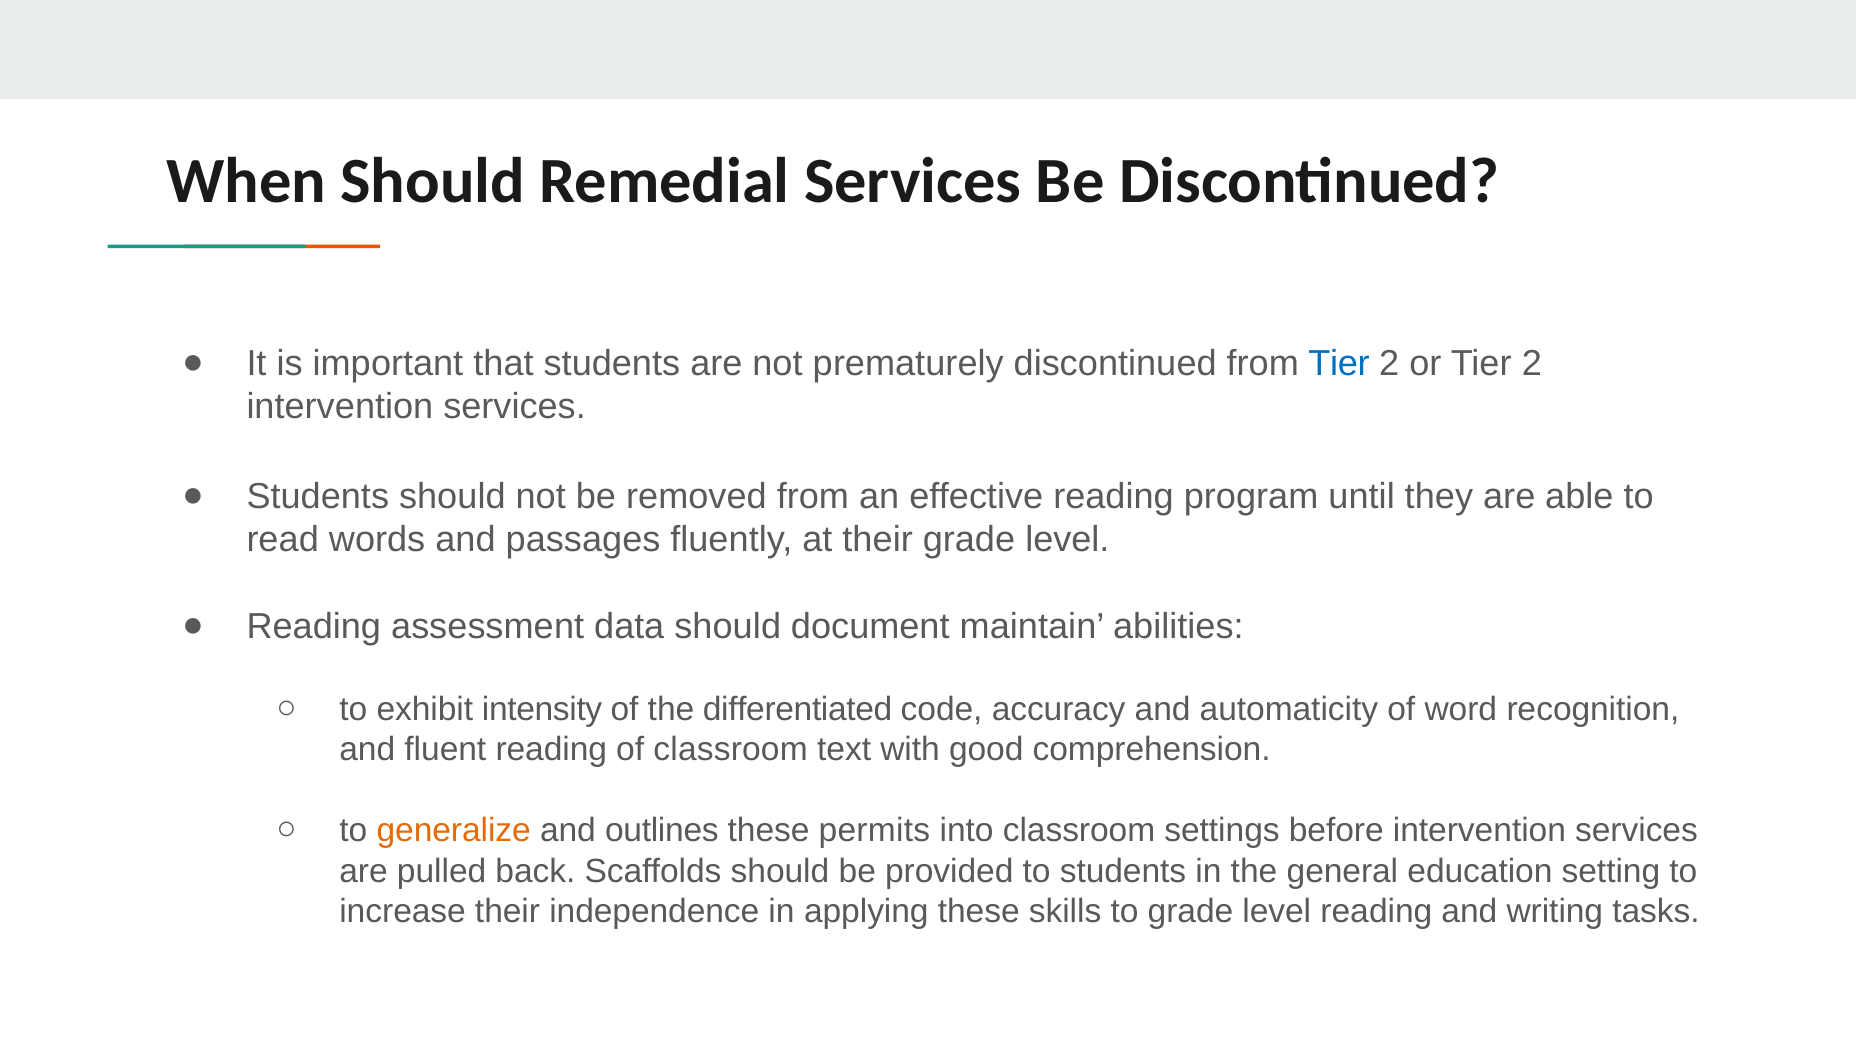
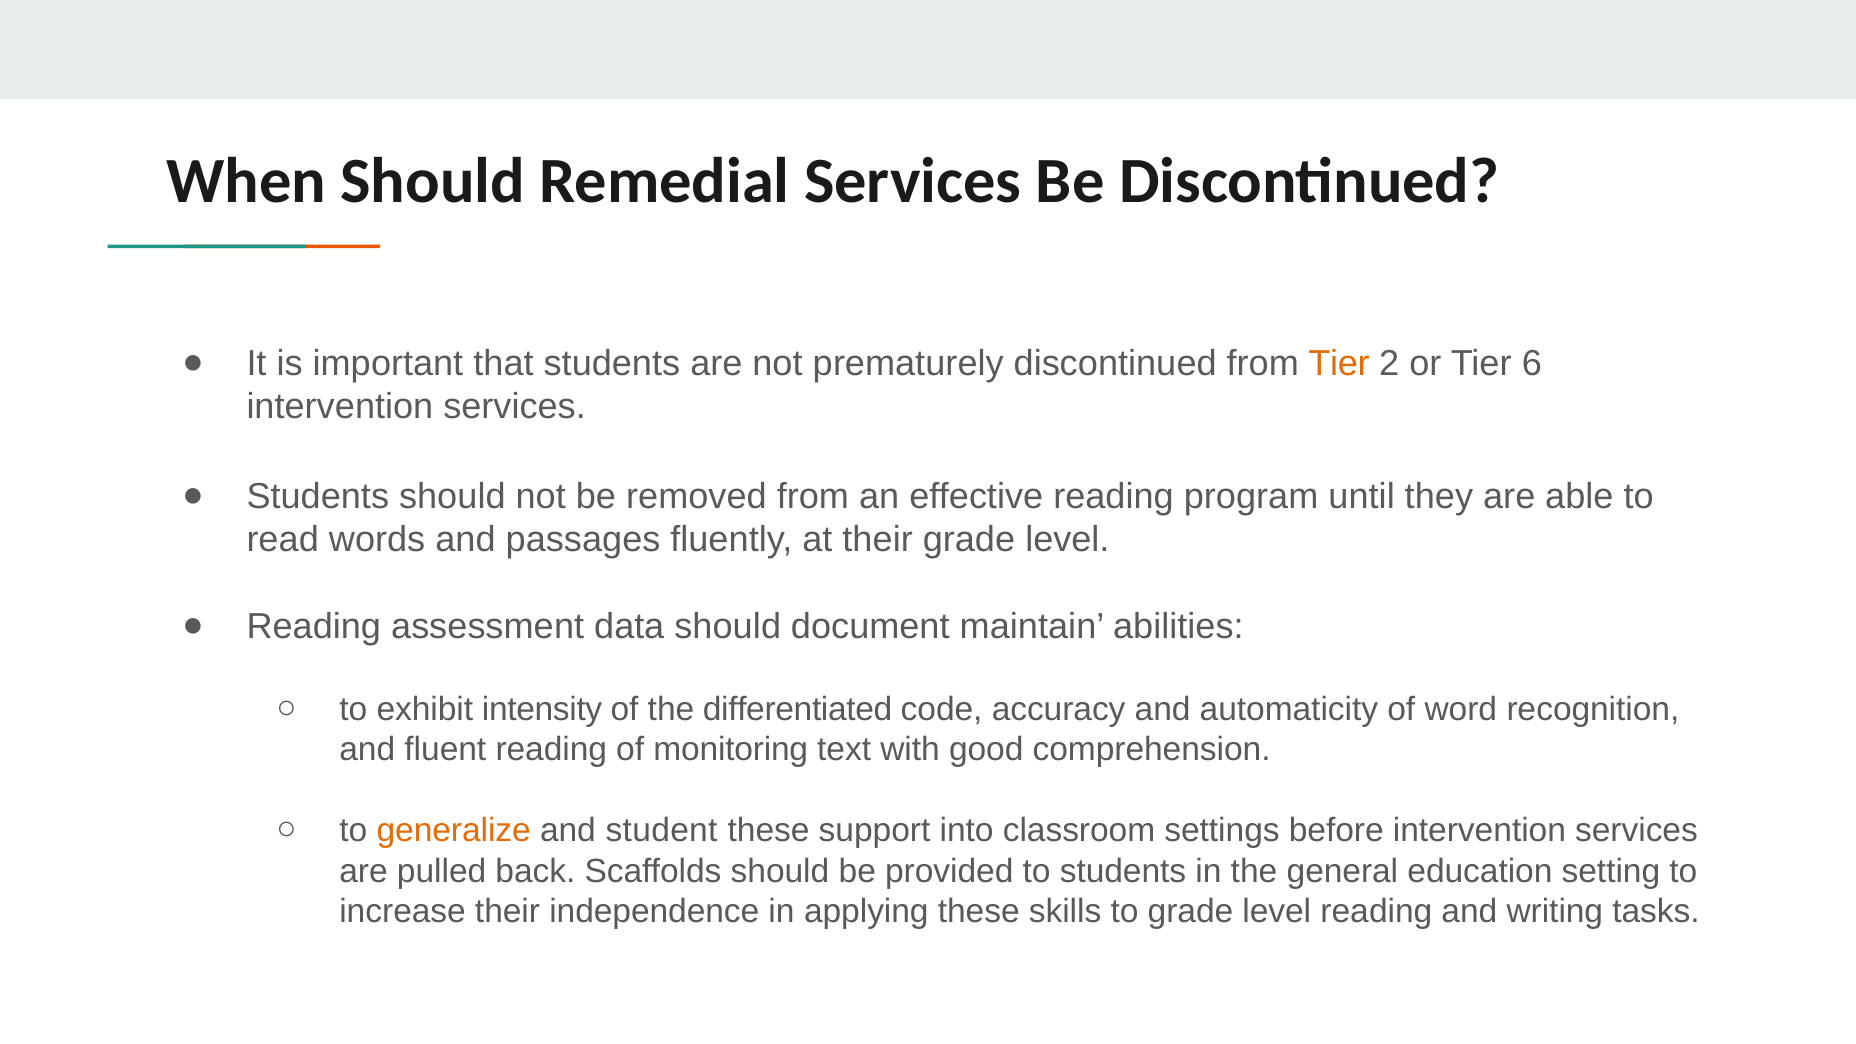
Tier at (1339, 363) colour: blue -> orange
or Tier 2: 2 -> 6
of classroom: classroom -> monitoring
outlines: outlines -> student
permits: permits -> support
